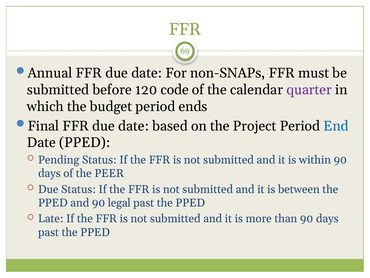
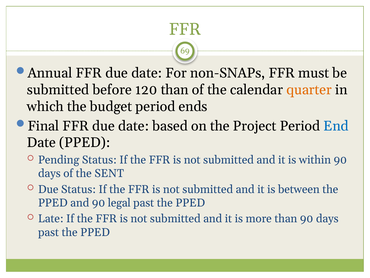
120 code: code -> than
quarter colour: purple -> orange
PEER: PEER -> SENT
